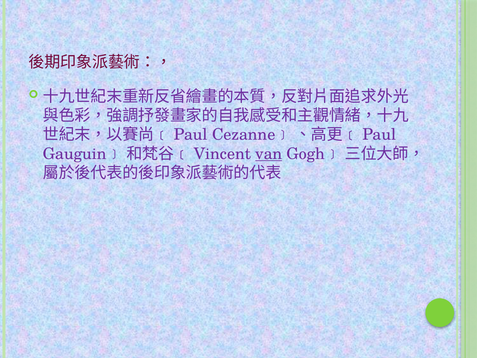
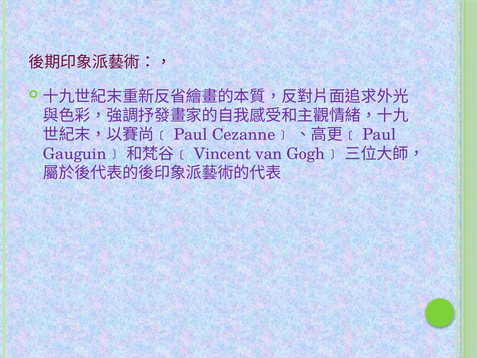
van underline: present -> none
